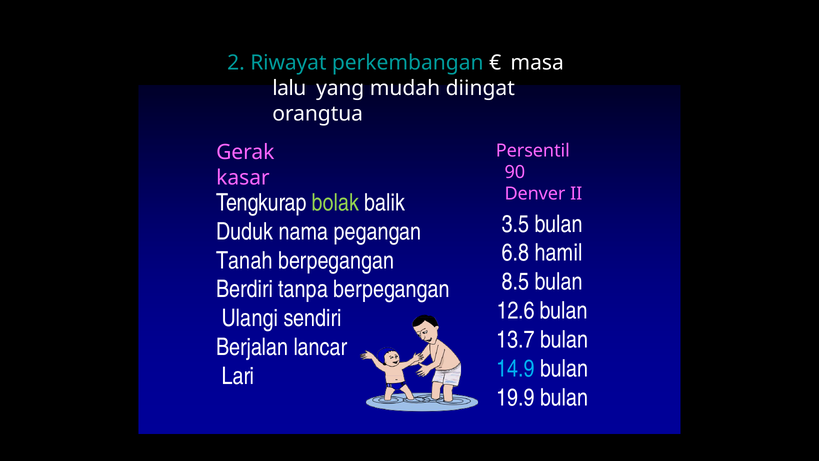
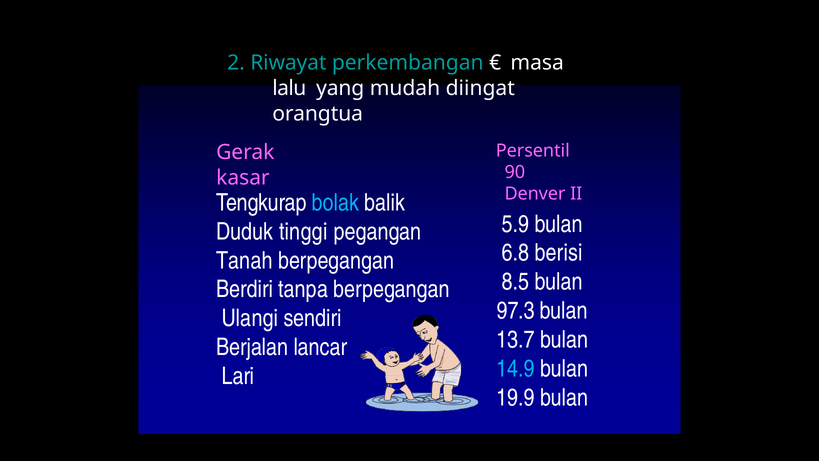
bolak colour: light green -> light blue
3.5: 3.5 -> 5.9
nama: nama -> tinggi
hamil: hamil -> berisi
12.6: 12.6 -> 97.3
